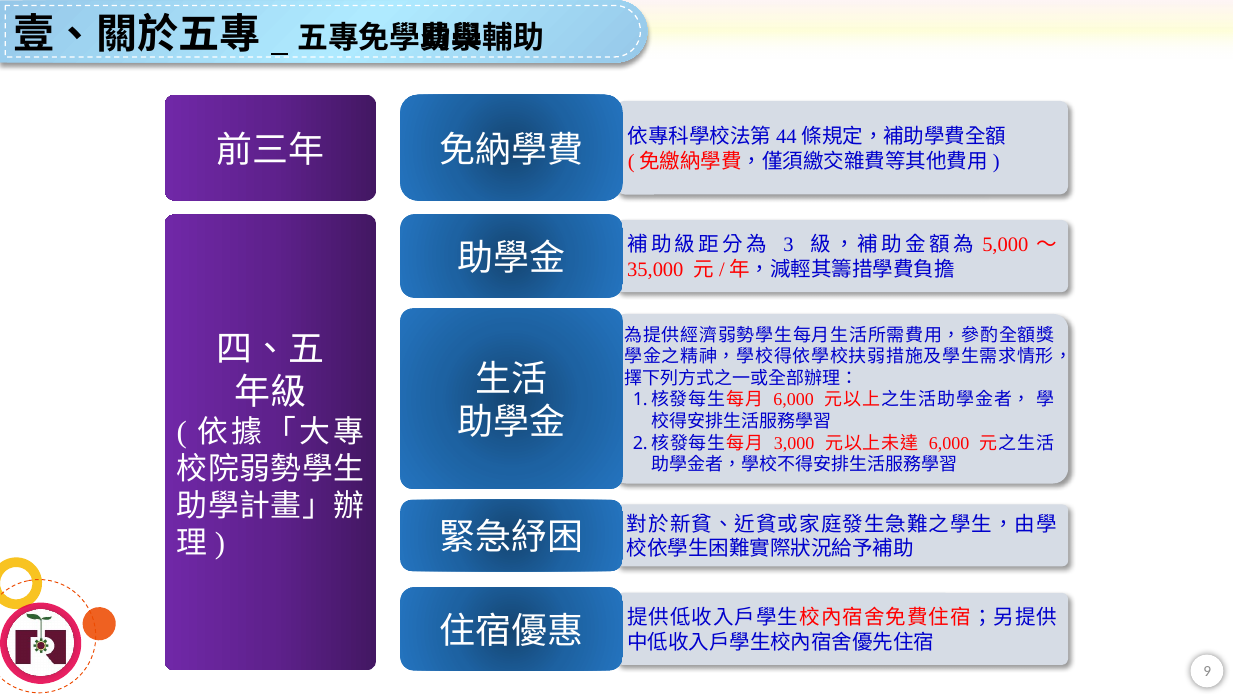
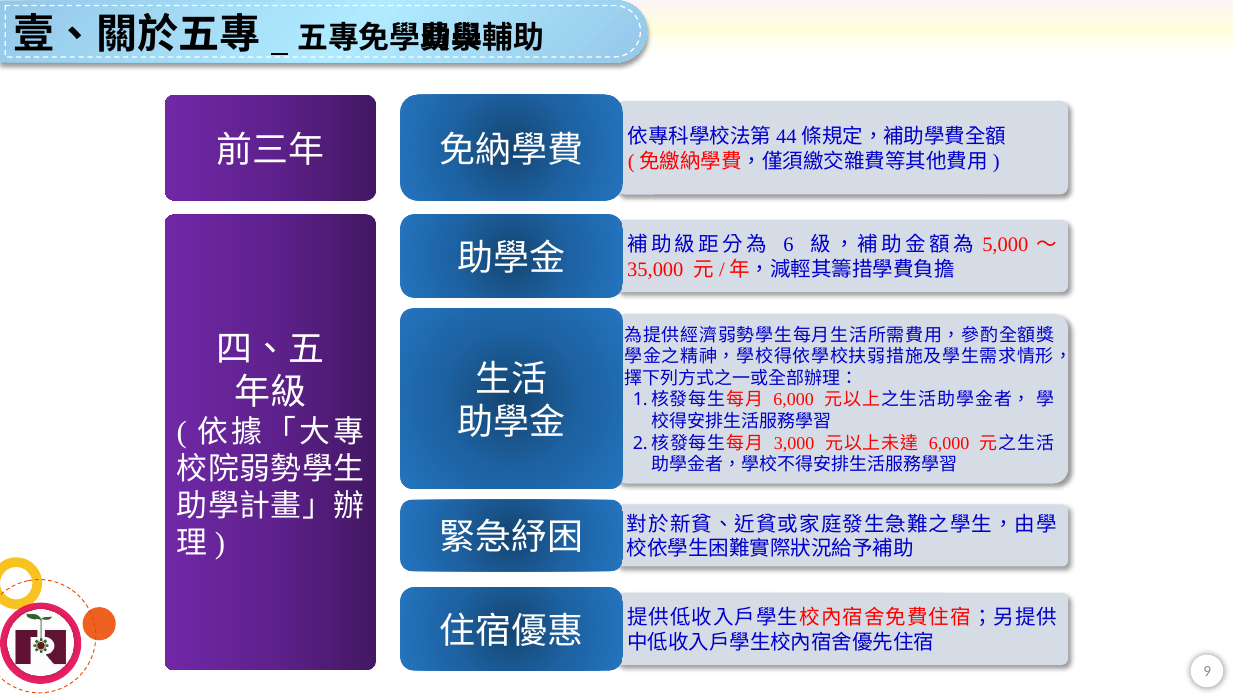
3: 3 -> 6
